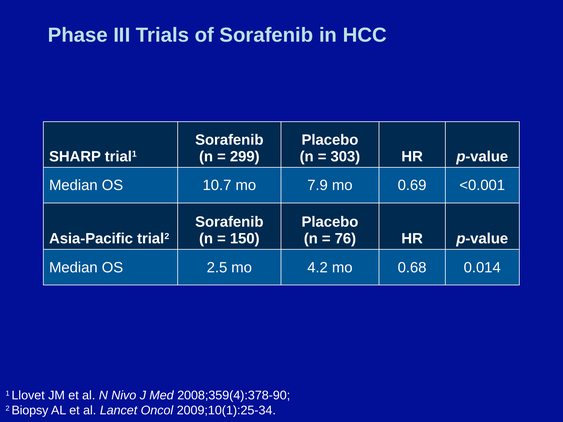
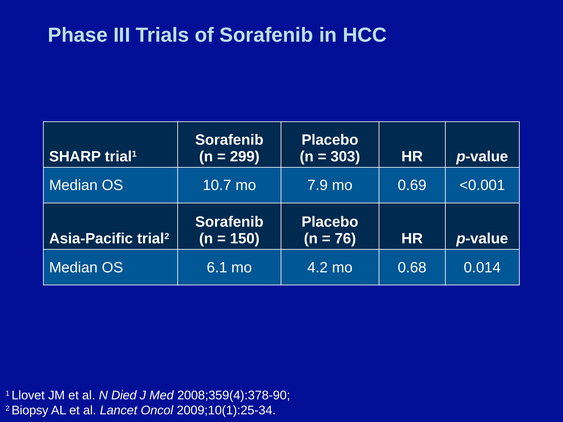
2.5: 2.5 -> 6.1
Nivo: Nivo -> Died
